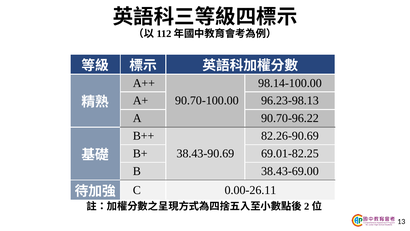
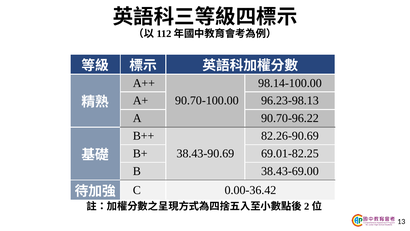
0.00-26.11: 0.00-26.11 -> 0.00-36.42
